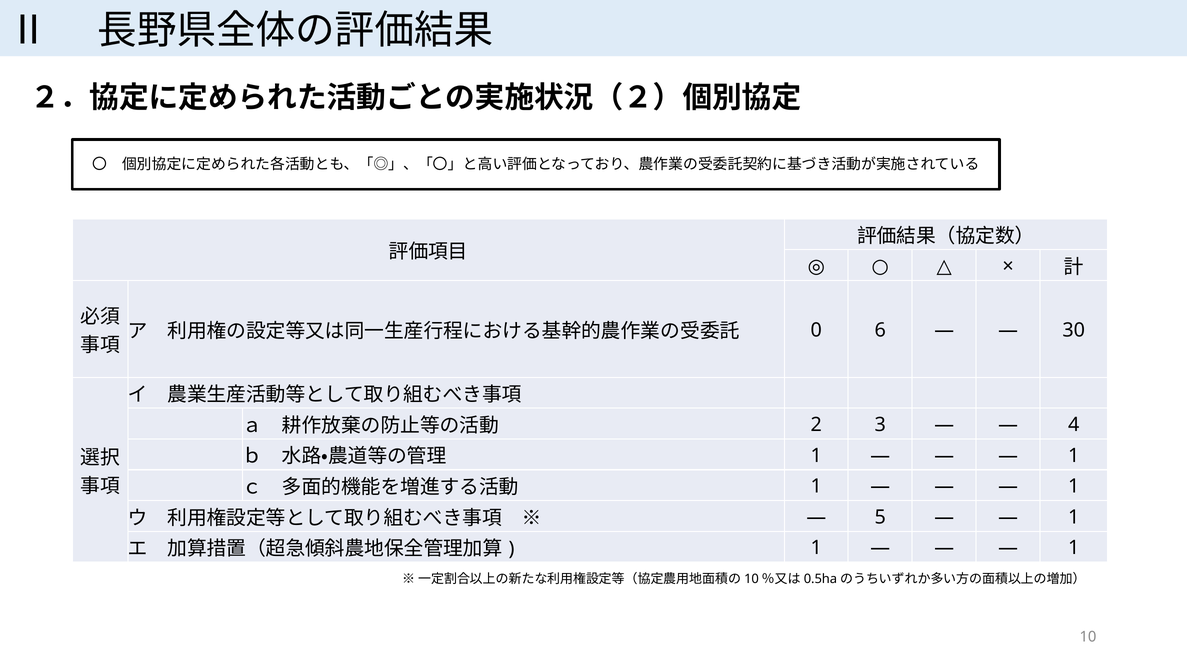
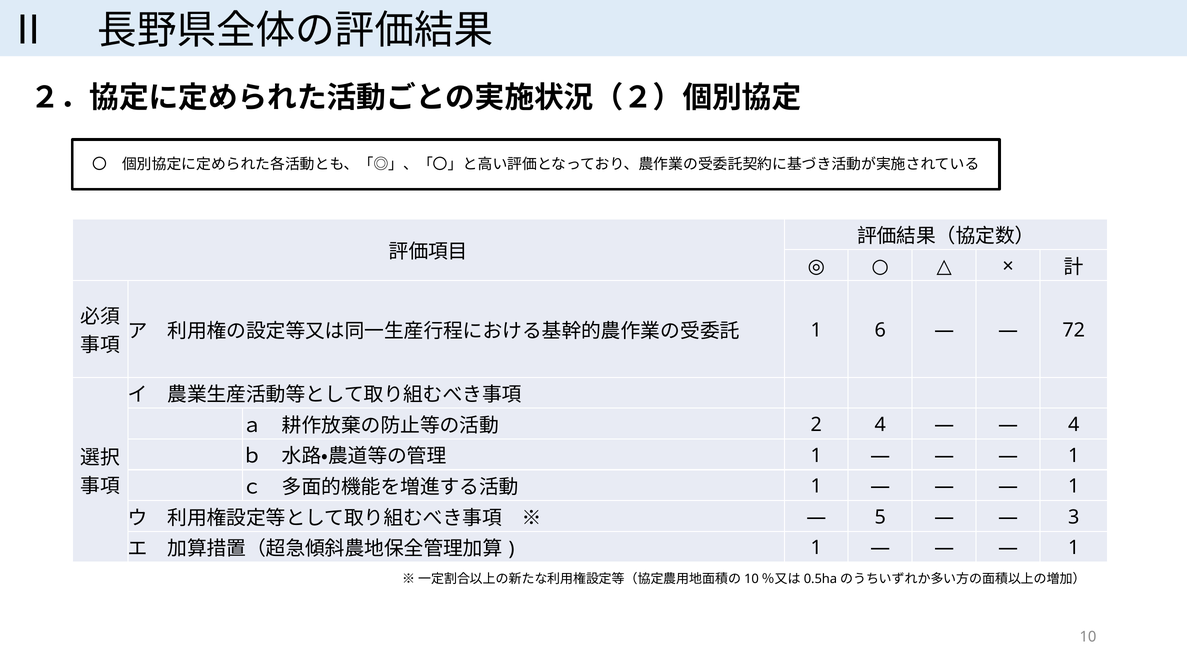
0 at (816, 330): 0 -> 1
30: 30 -> 72
2 3: 3 -> 4
1 at (1074, 517): 1 -> 3
